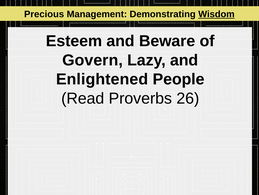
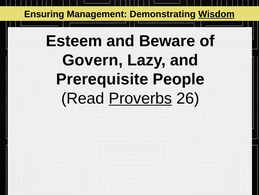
Precious: Precious -> Ensuring
Enlightened: Enlightened -> Prerequisite
Proverbs underline: none -> present
